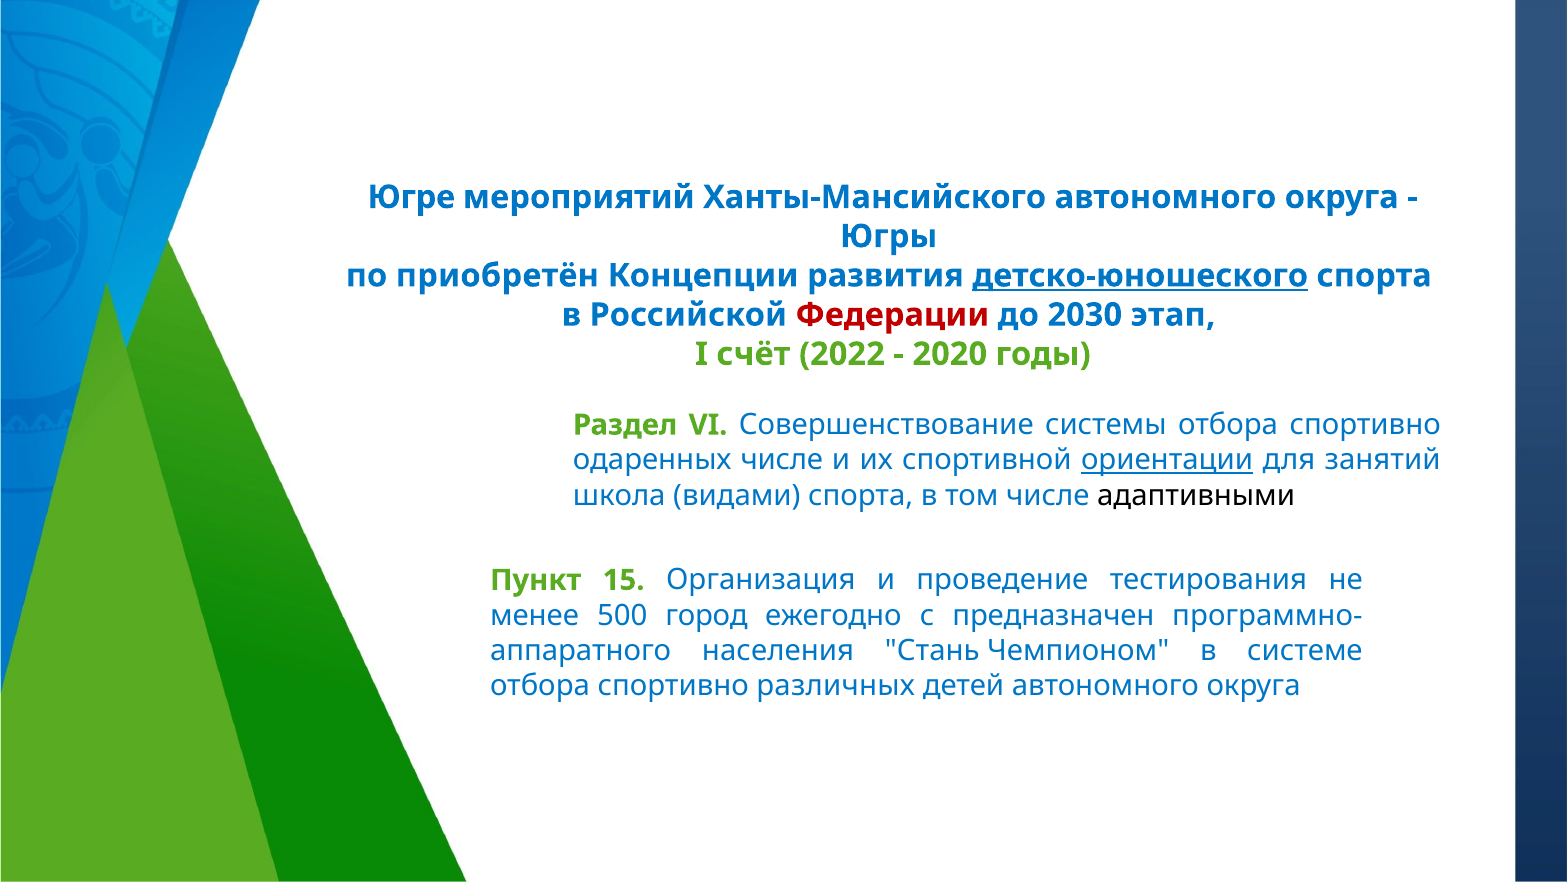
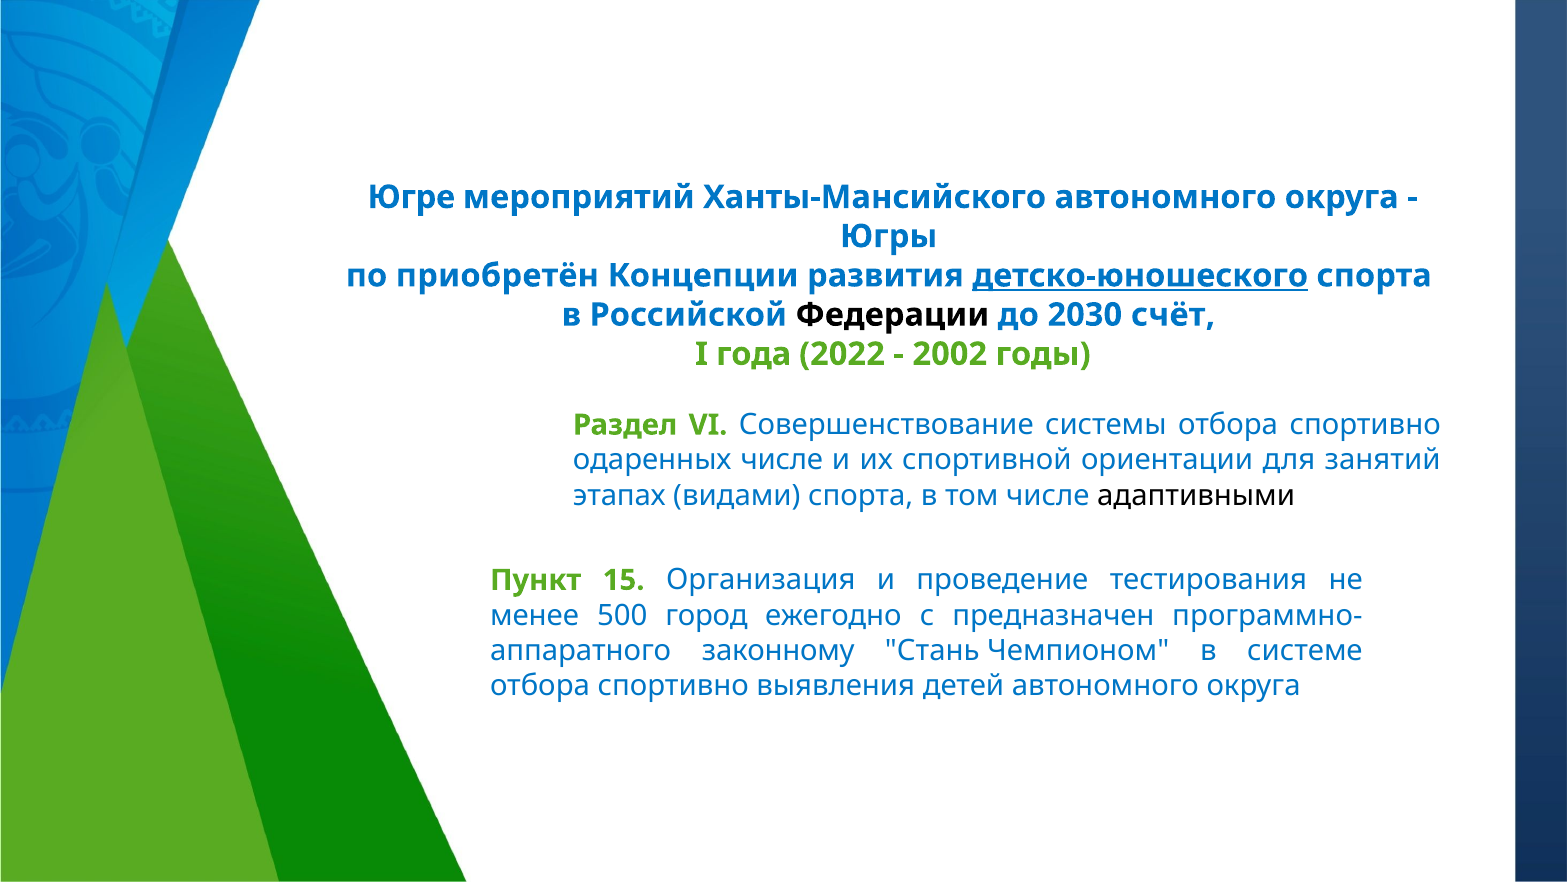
Федерации colour: red -> black
этап: этап -> счёт
счёт: счёт -> года
2020: 2020 -> 2002
ориентации underline: present -> none
школа: школа -> этапах
населения: населения -> законному
различных: различных -> выявления
